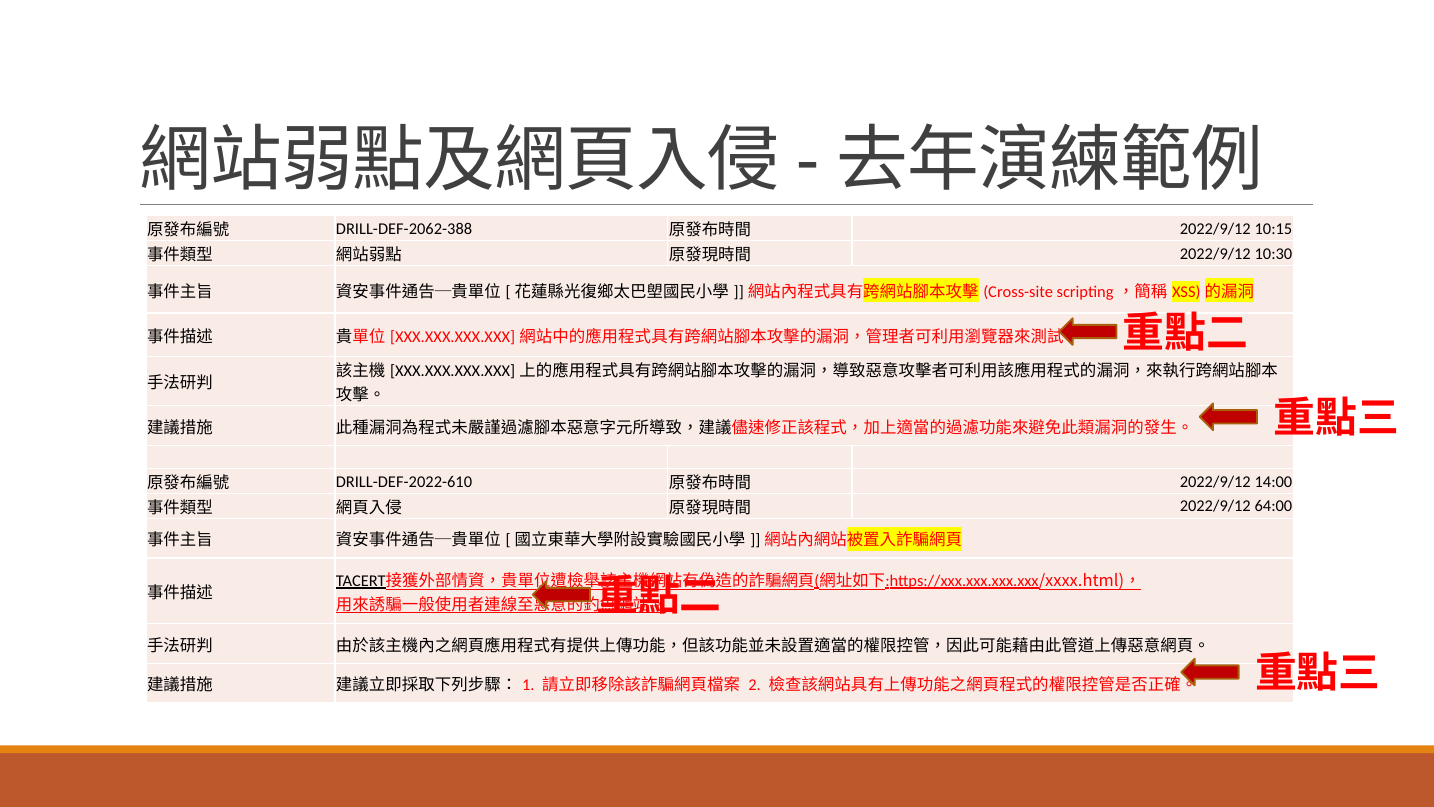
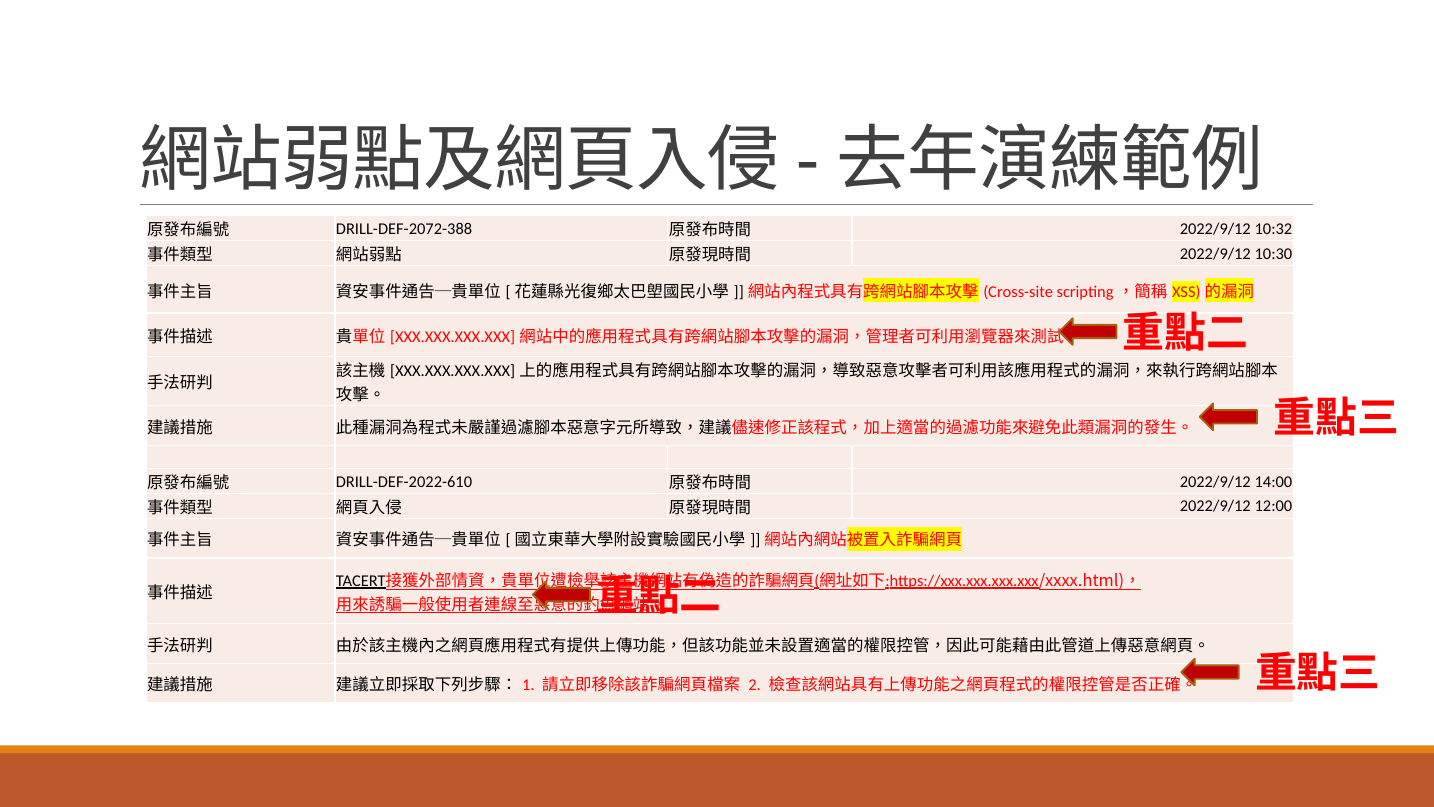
DRILL-DEF-2062-388: DRILL-DEF-2062-388 -> DRILL-DEF-2072-388
10:15: 10:15 -> 10:32
64:00: 64:00 -> 12:00
